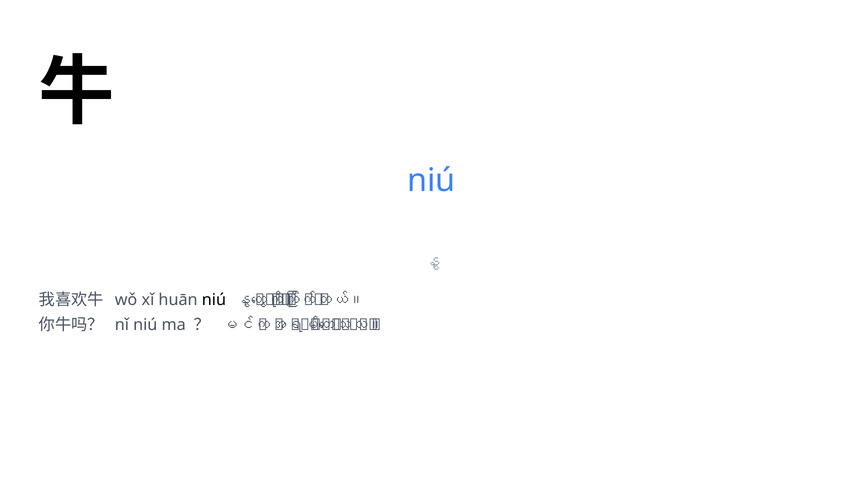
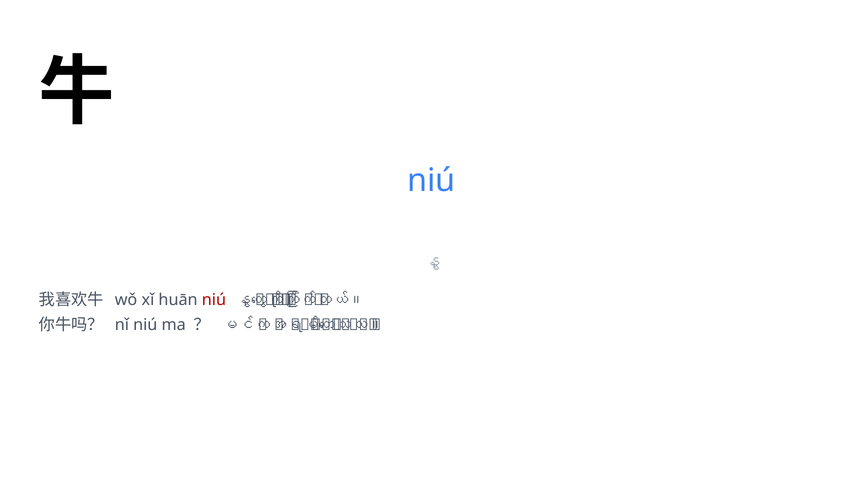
niú at (214, 299) colour: black -> red
